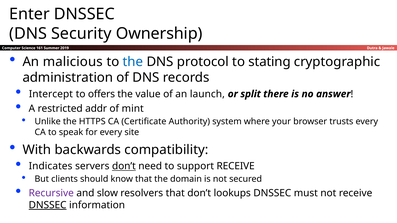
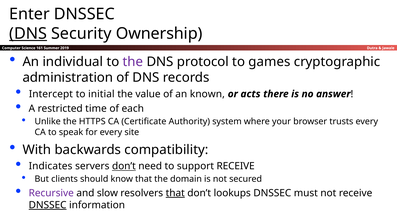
DNS at (28, 34) underline: none -> present
malicious: malicious -> individual
the at (133, 62) colour: blue -> purple
stating: stating -> games
offers: offers -> initial
launch: launch -> known
split: split -> acts
addr: addr -> time
mint: mint -> each
that at (175, 193) underline: none -> present
